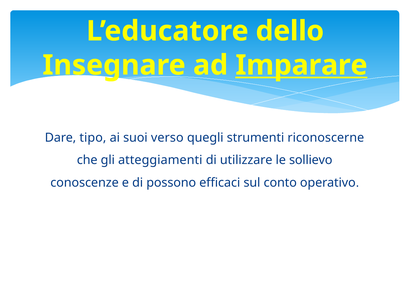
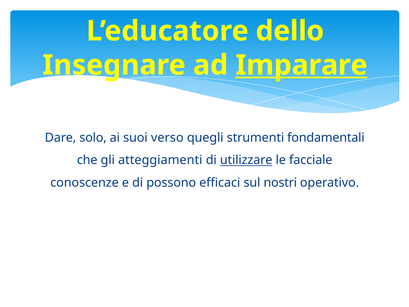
tipo: tipo -> solo
riconoscerne: riconoscerne -> fondamentali
utilizzare underline: none -> present
sollievo: sollievo -> facciale
conto: conto -> nostri
